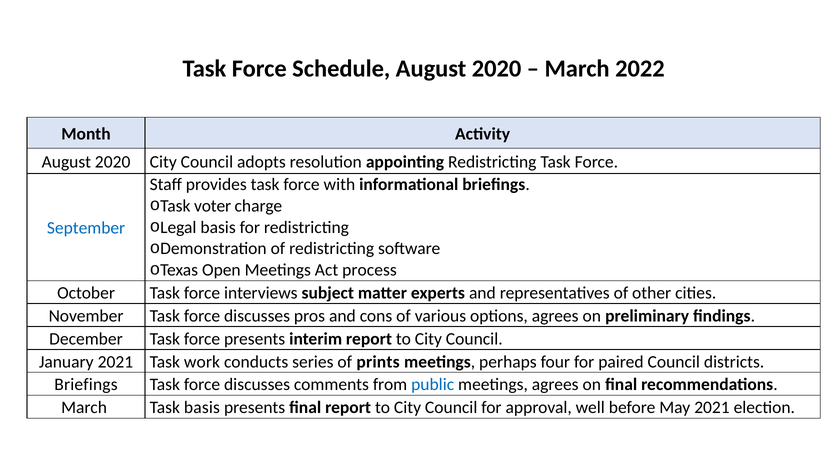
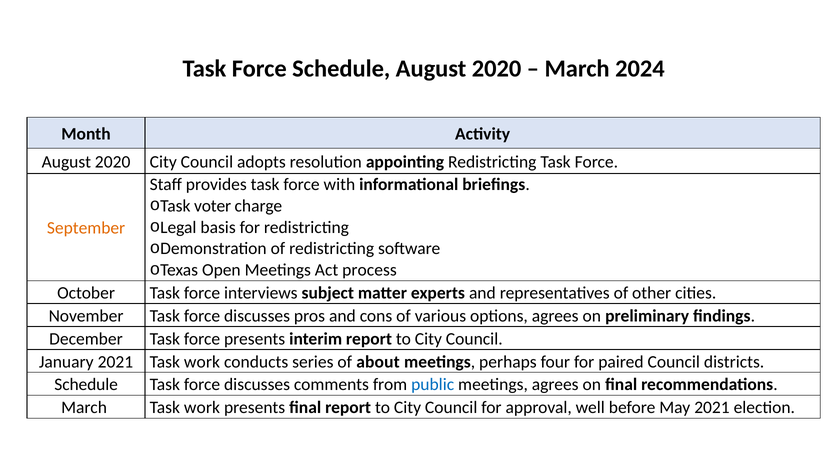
2022: 2022 -> 2024
September colour: blue -> orange
prints: prints -> about
Briefings at (86, 385): Briefings -> Schedule
March Task basis: basis -> work
